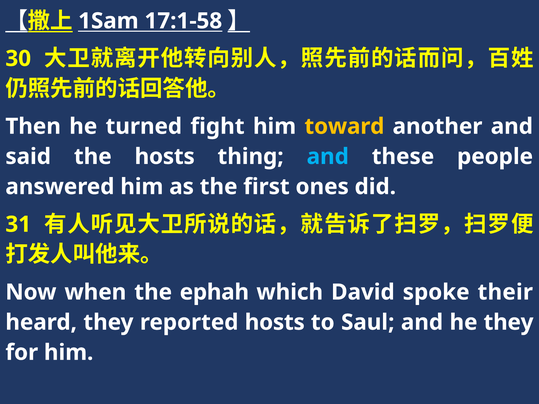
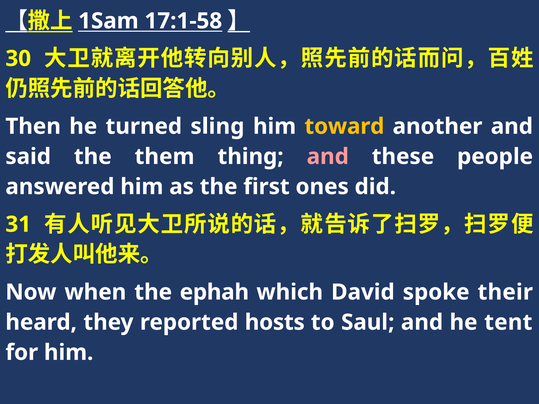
fight: fight -> sling
the hosts: hosts -> them
and at (328, 157) colour: light blue -> pink
he they: they -> tent
